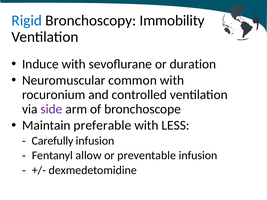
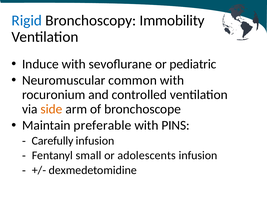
duration: duration -> pediatric
side colour: purple -> orange
LESS: LESS -> PINS
allow: allow -> small
preventable: preventable -> adolescents
